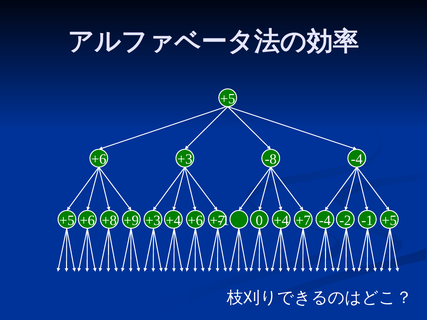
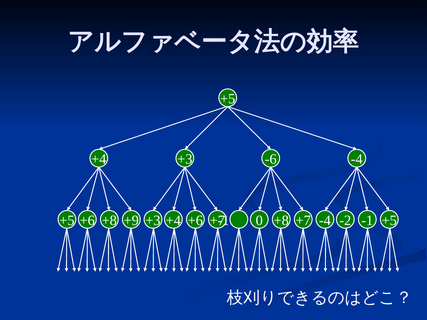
+6 at (99, 159): +6 -> +4
-8: -8 -> -6
0 +4: +4 -> +8
